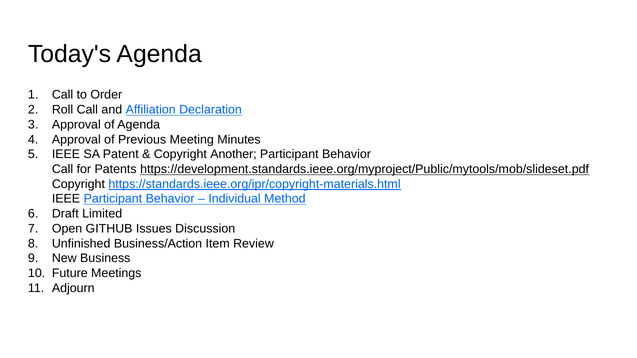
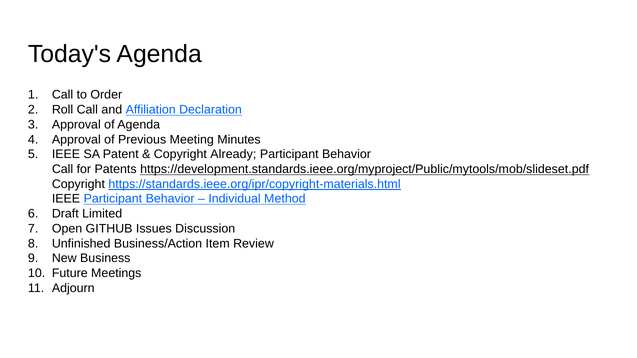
Another: Another -> Already
